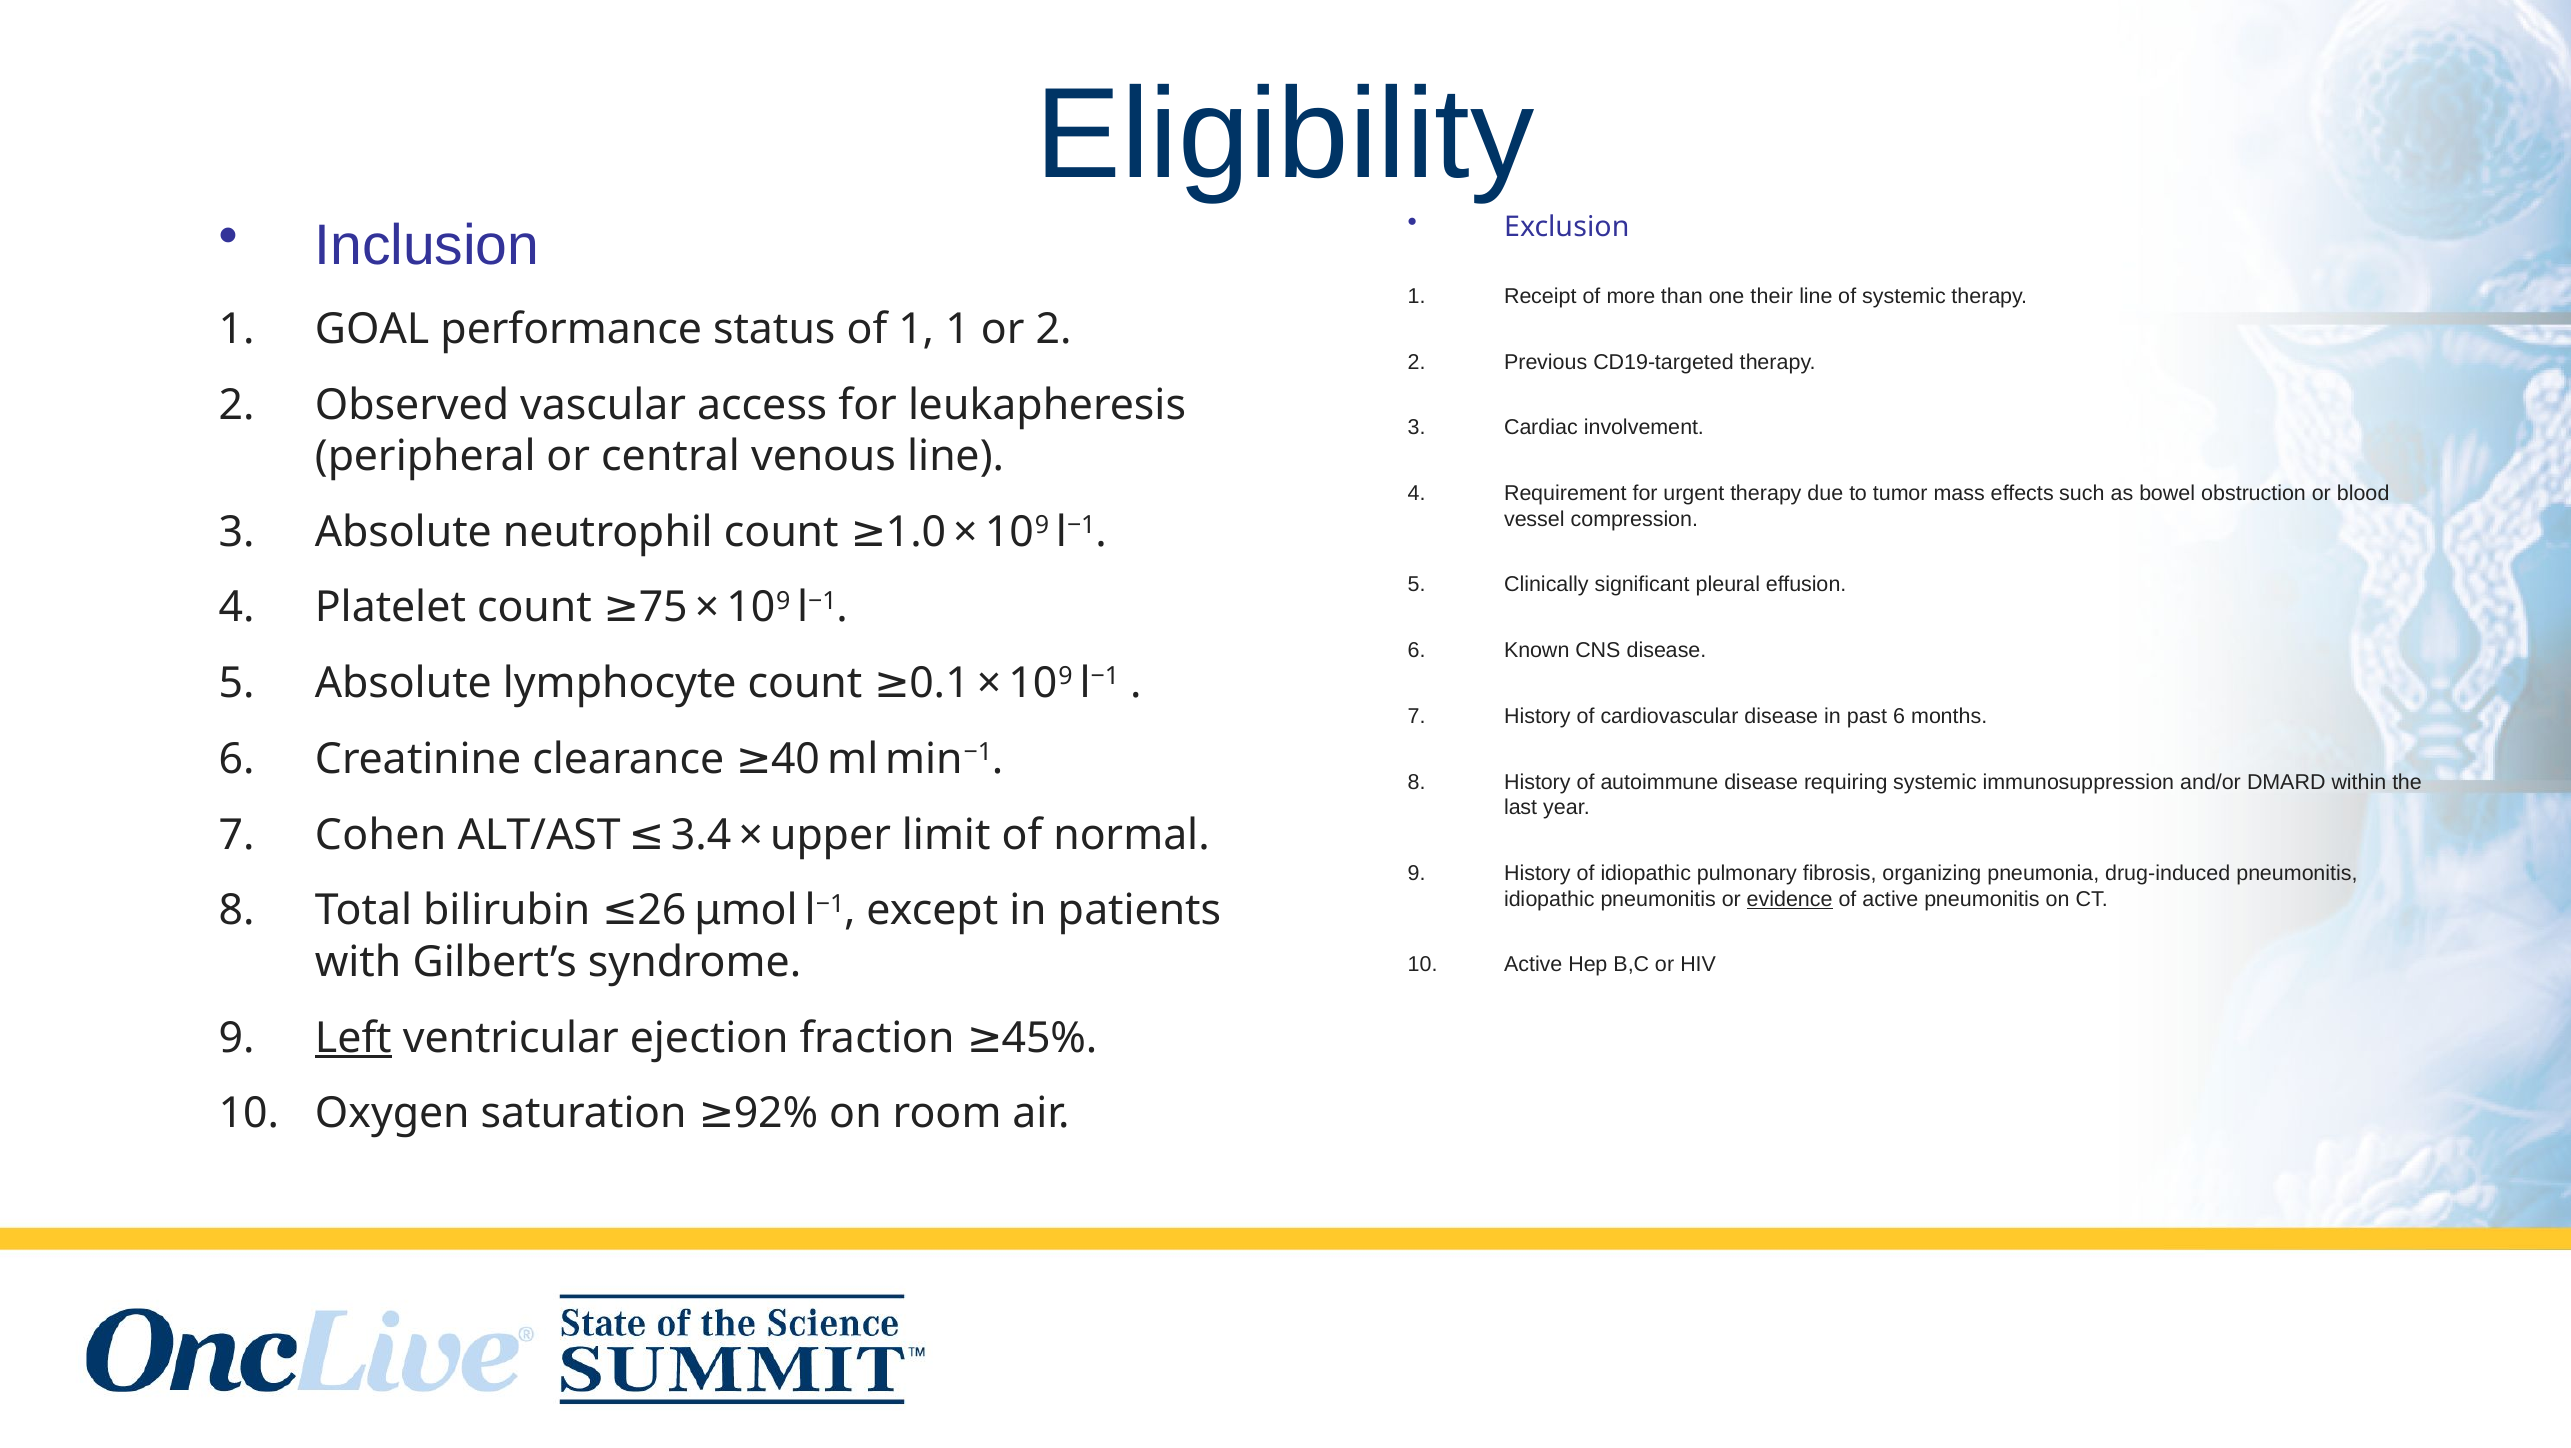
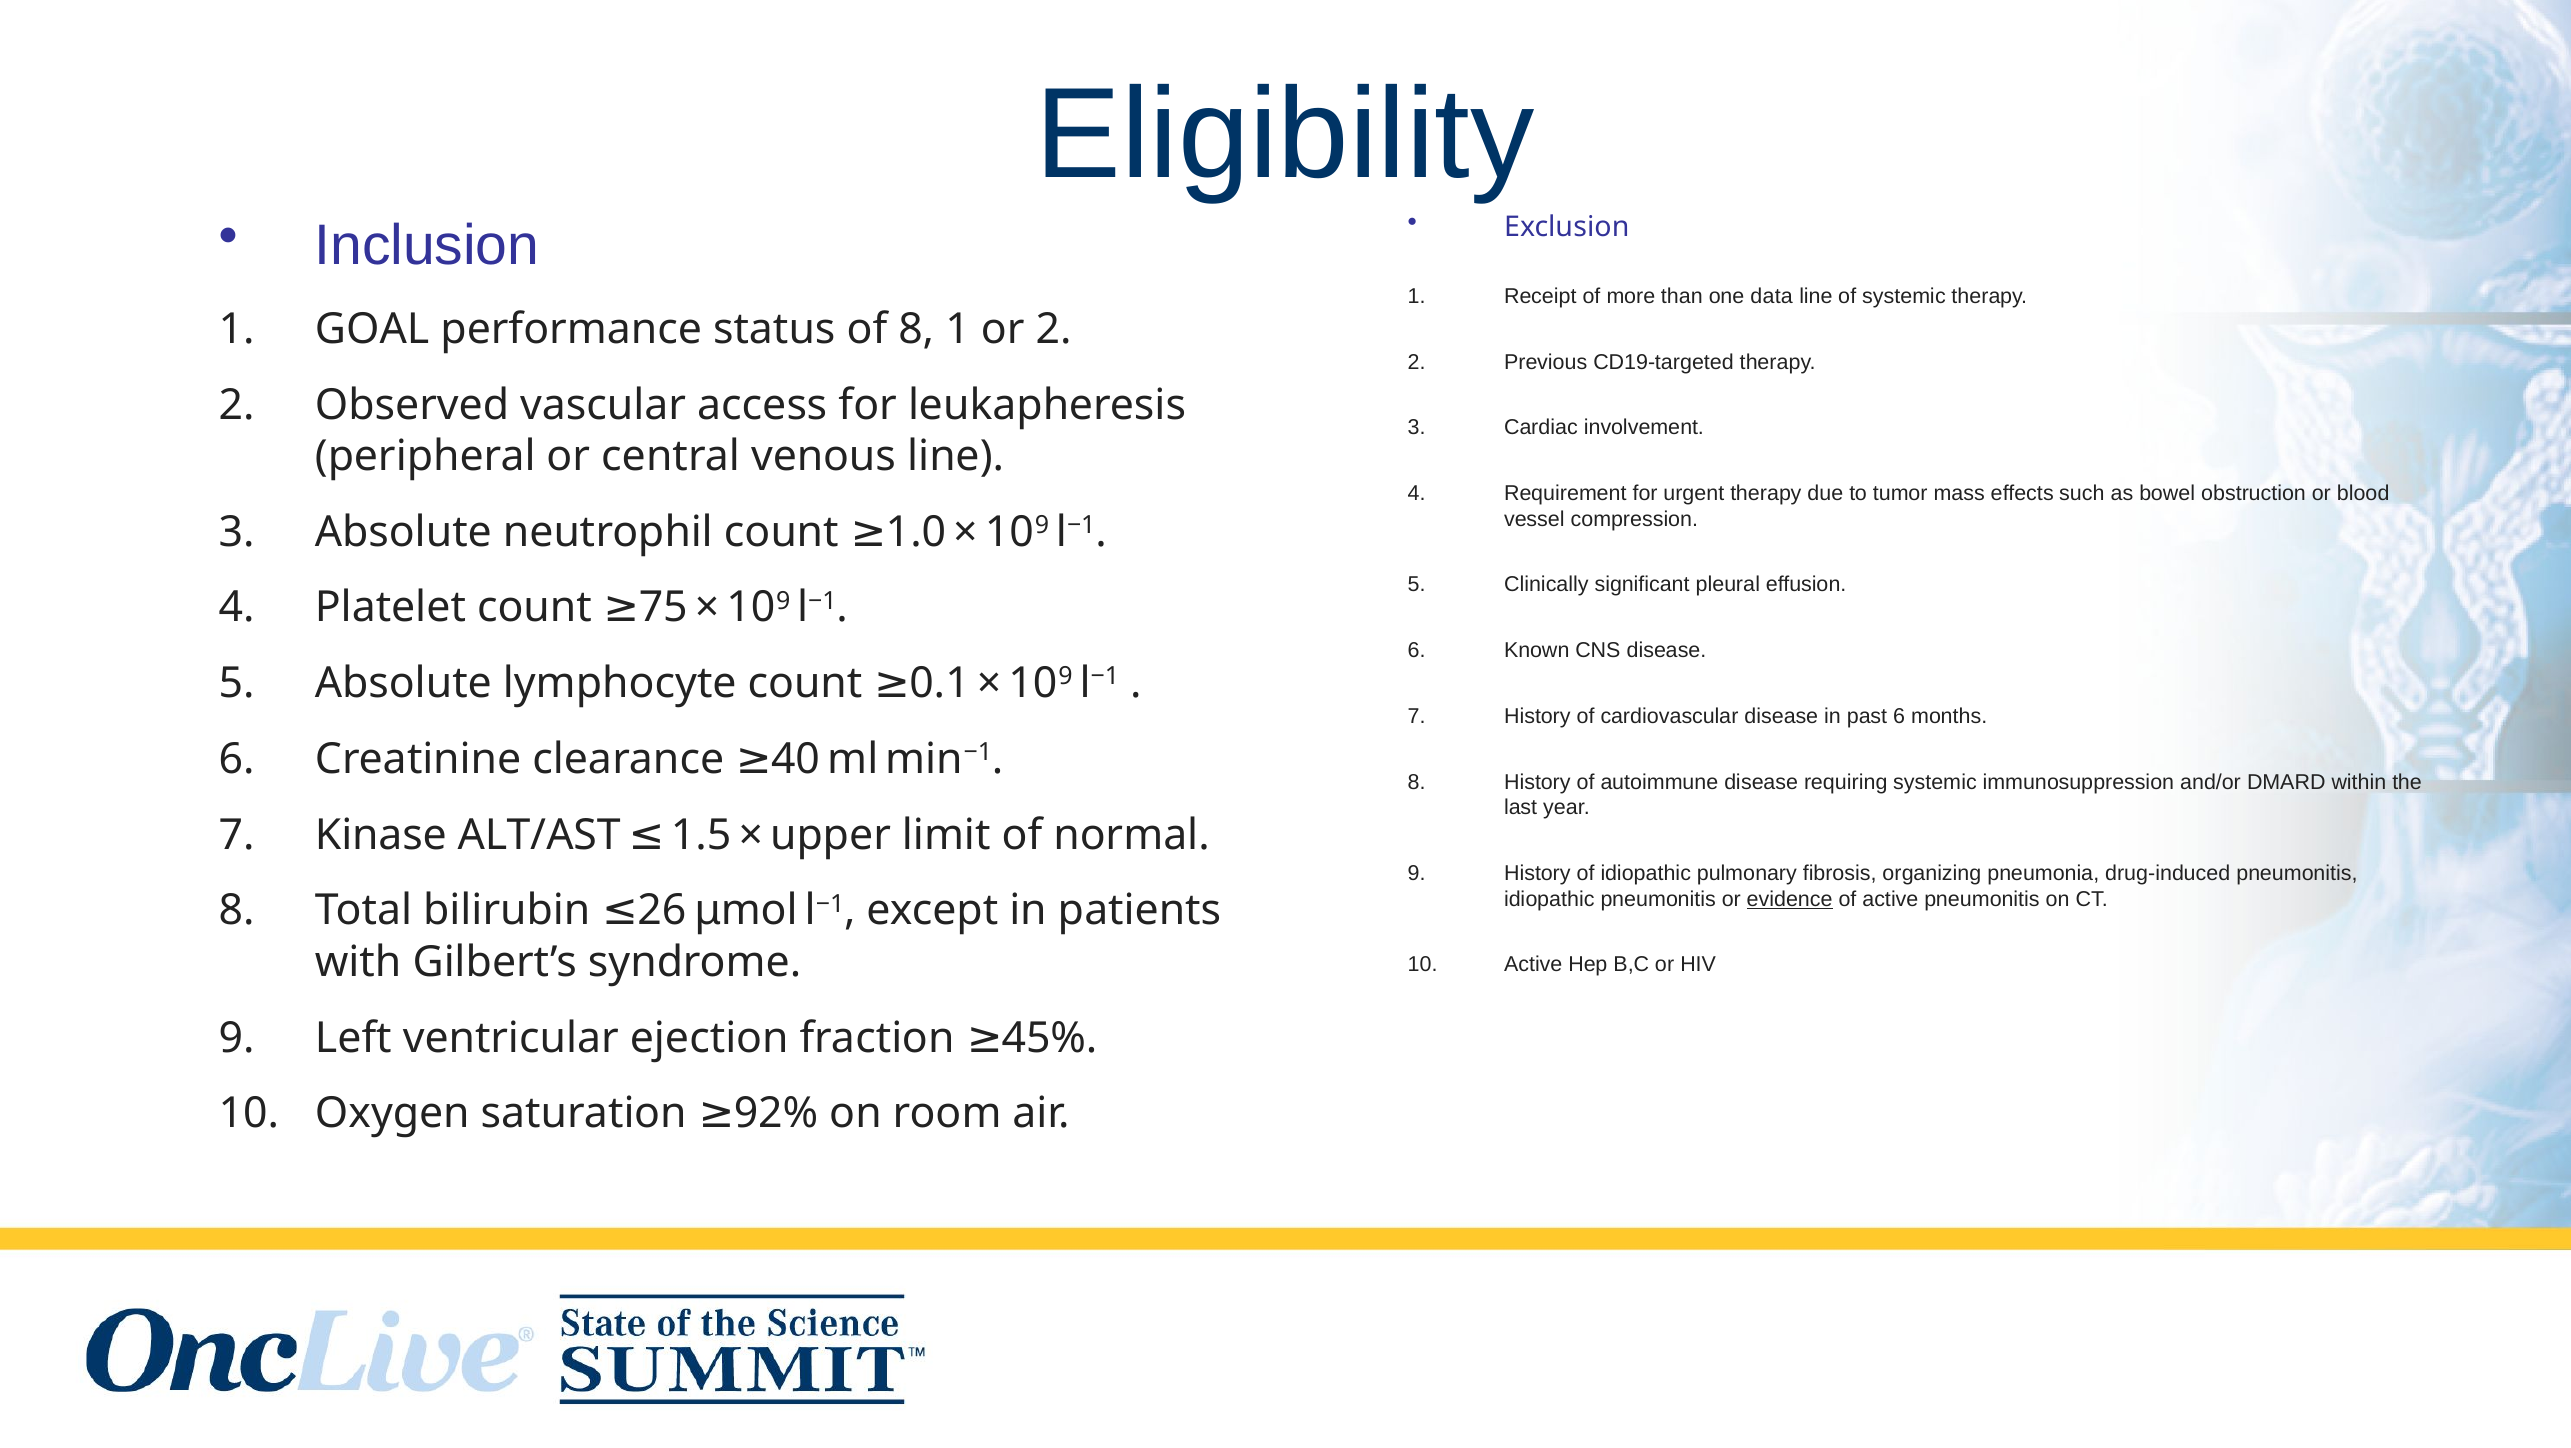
their: their -> data
of 1: 1 -> 8
Cohen: Cohen -> Kinase
3.4: 3.4 -> 1.5
Left underline: present -> none
